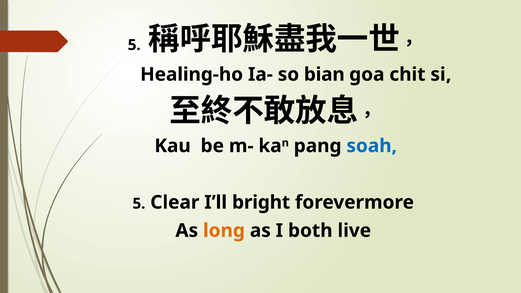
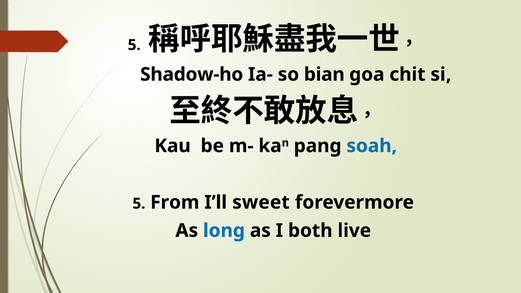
Healing-ho: Healing-ho -> Shadow-ho
Clear: Clear -> From
bright: bright -> sweet
long colour: orange -> blue
